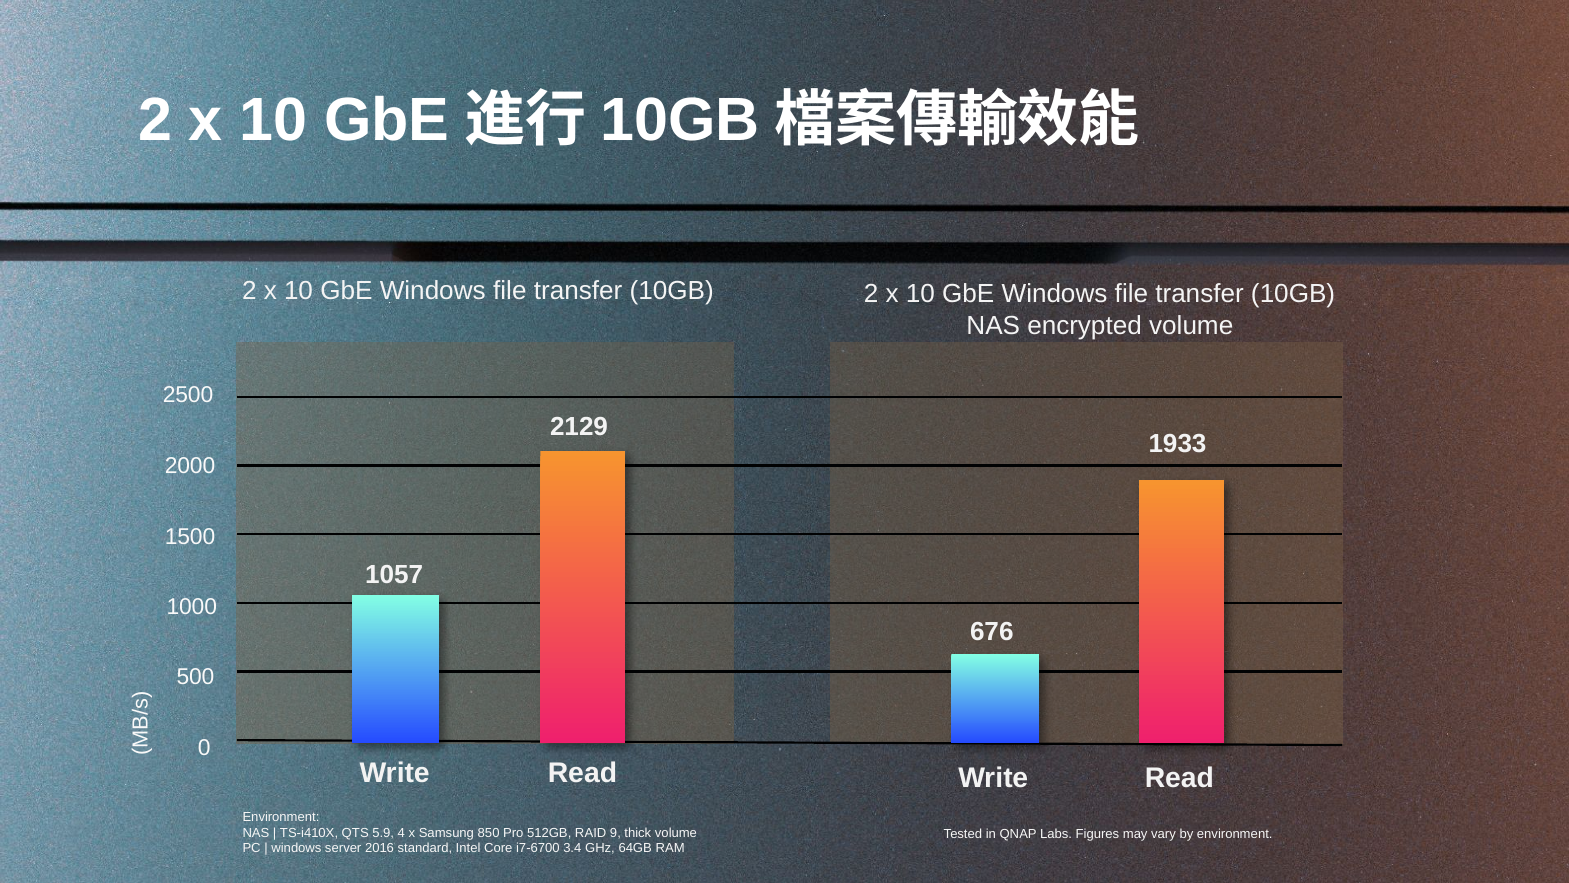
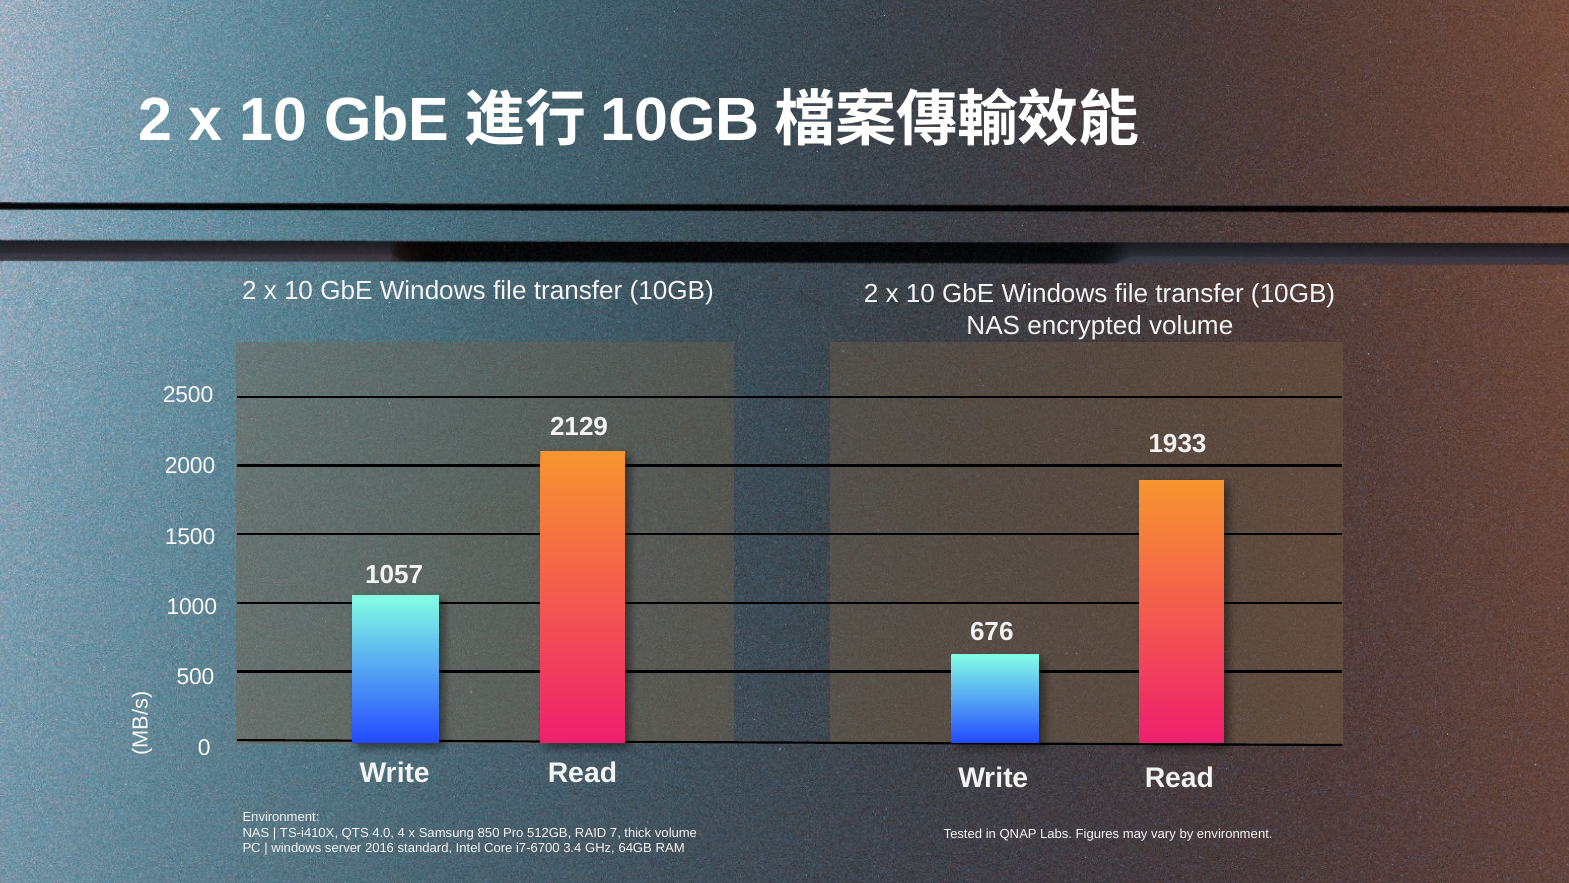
5.9: 5.9 -> 4.0
9: 9 -> 7
